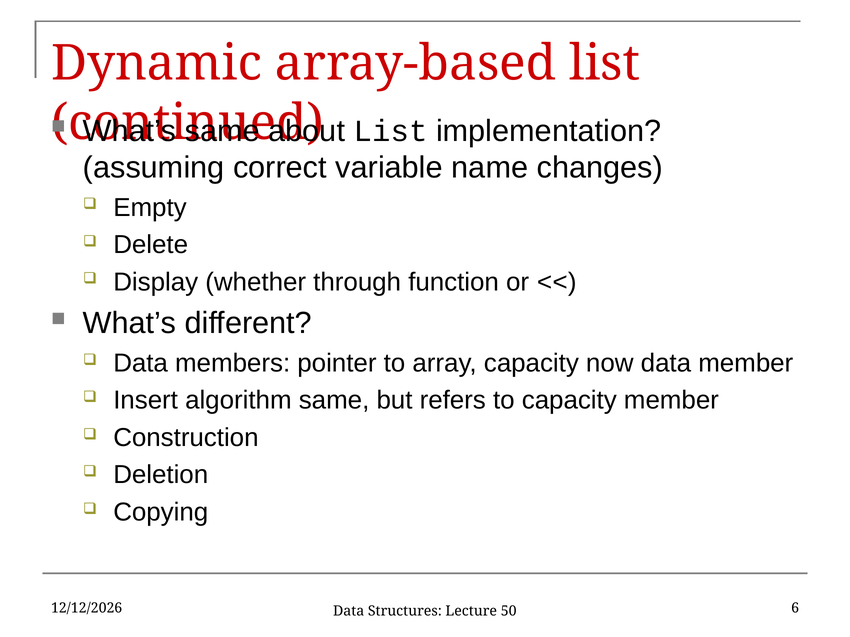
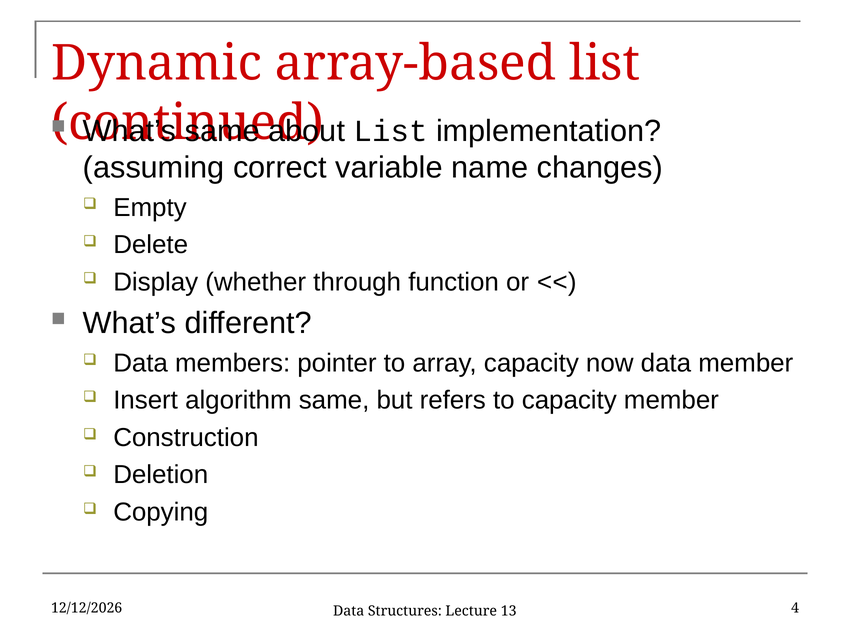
6: 6 -> 4
50: 50 -> 13
